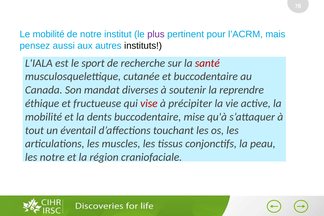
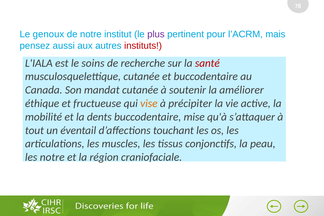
Le mobilité: mobilité -> genoux
instituts colour: black -> red
sport: sport -> soins
mandat diverses: diverses -> cutanée
reprendre: reprendre -> améliorer
vise colour: red -> orange
